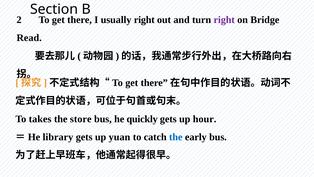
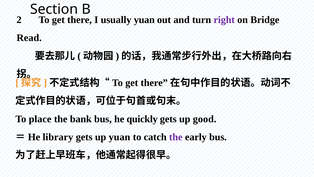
usually right: right -> yuan
takes: takes -> place
store: store -> bank
hour: hour -> good
the at (176, 137) colour: blue -> purple
